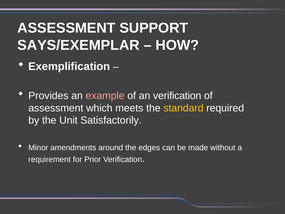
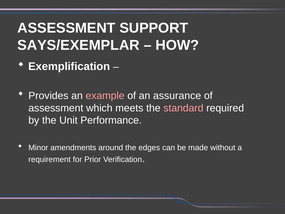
an verification: verification -> assurance
standard colour: yellow -> pink
Satisfactorily: Satisfactorily -> Performance
